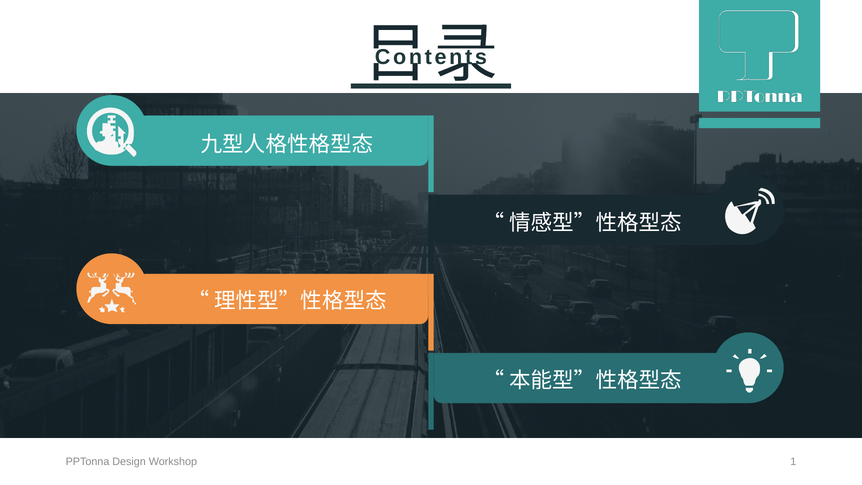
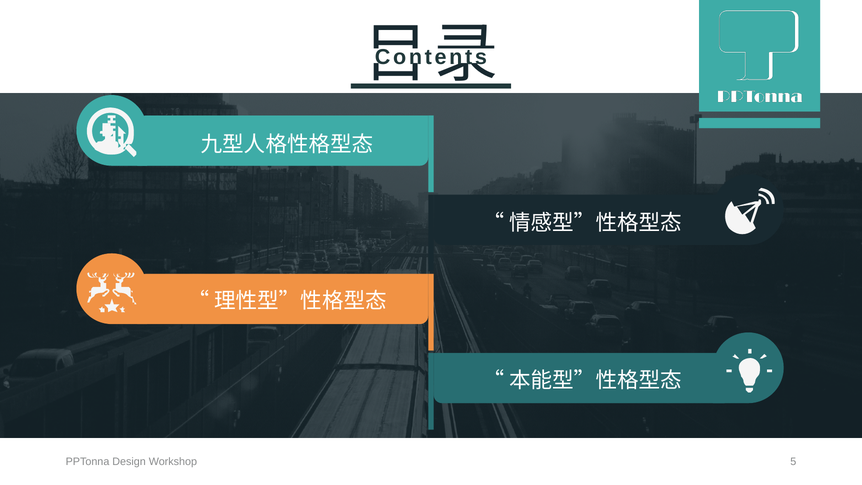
1: 1 -> 5
